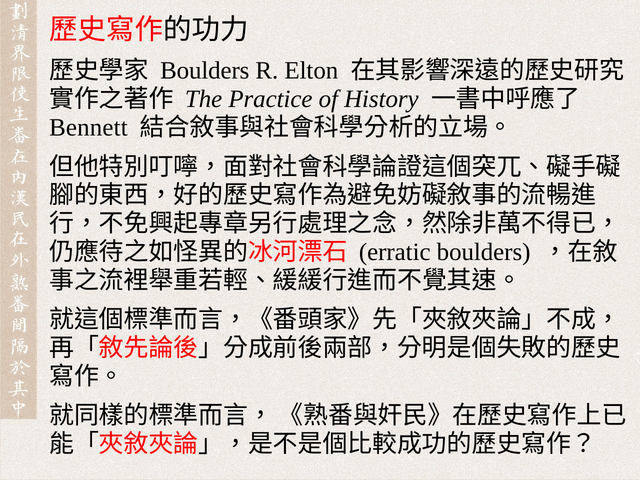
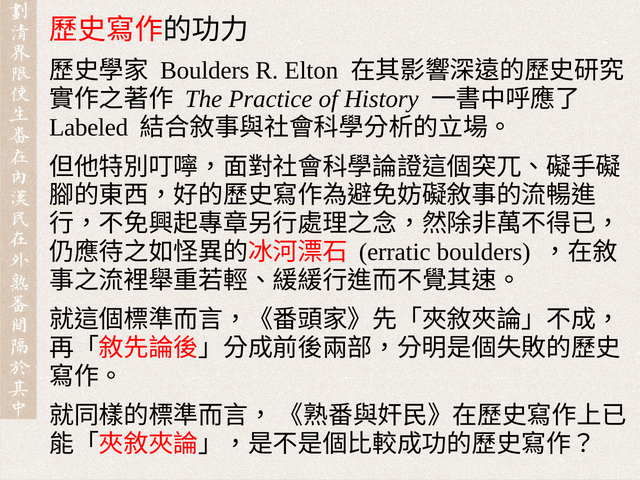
Bennett: Bennett -> Labeled
